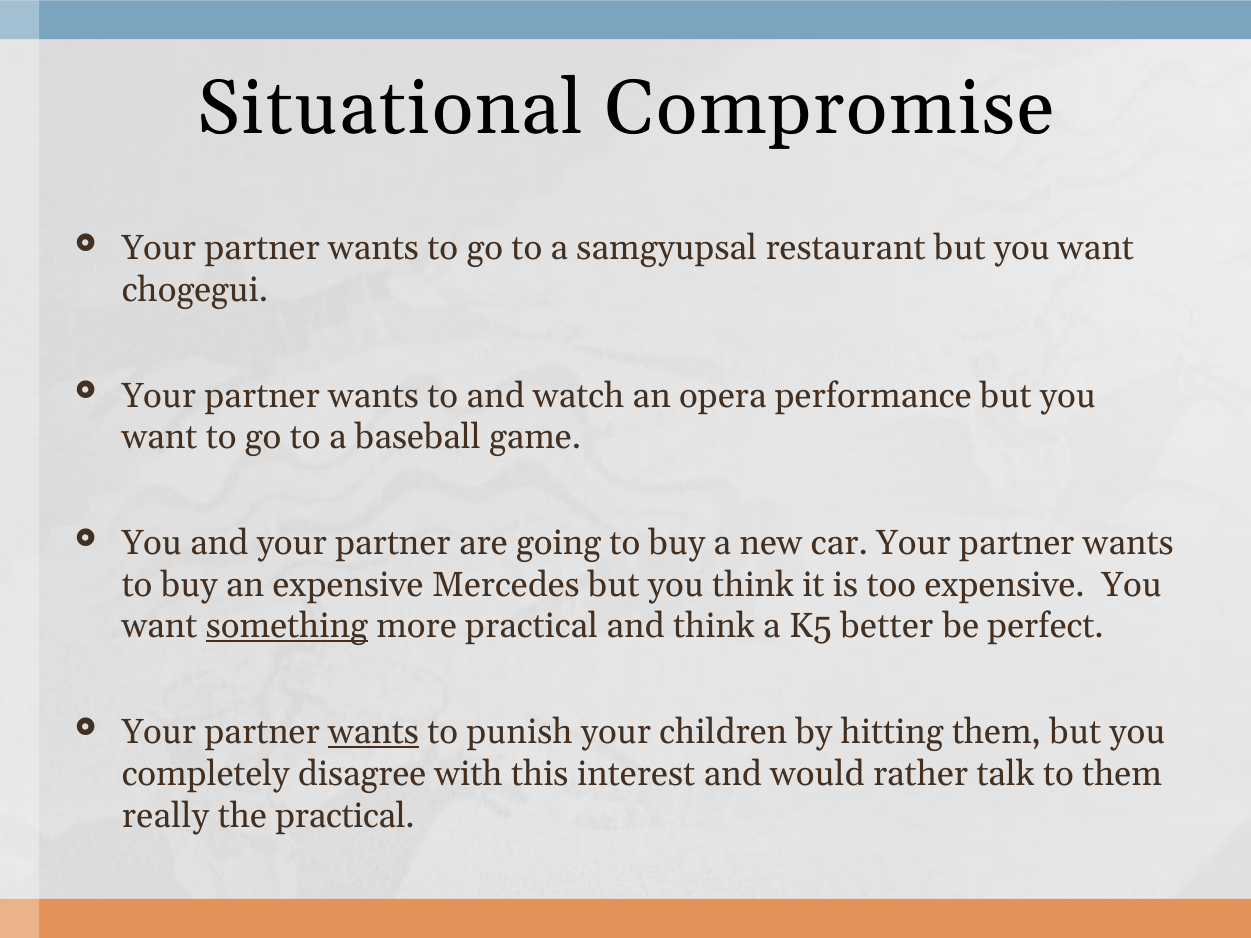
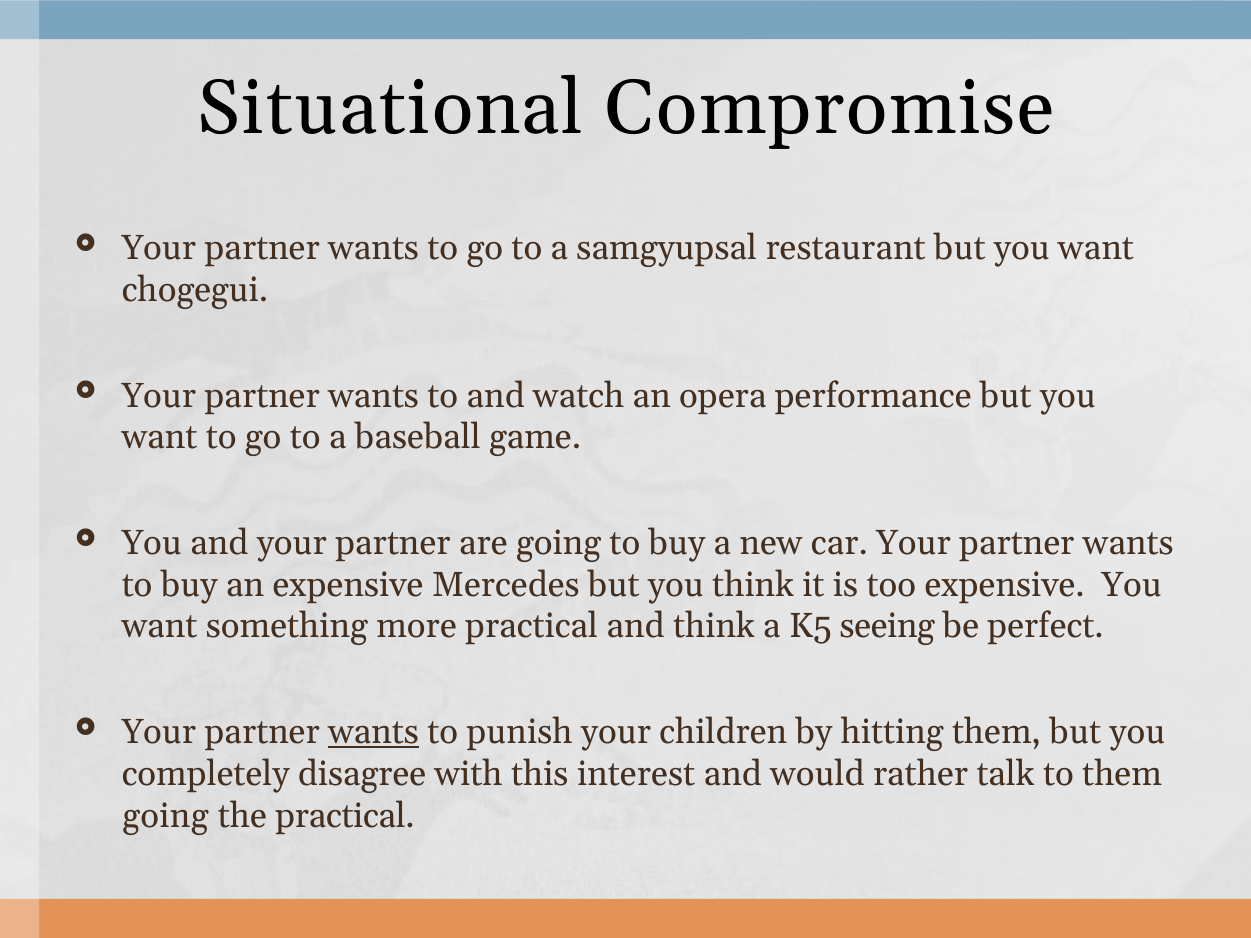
something underline: present -> none
better: better -> seeing
really at (165, 816): really -> going
